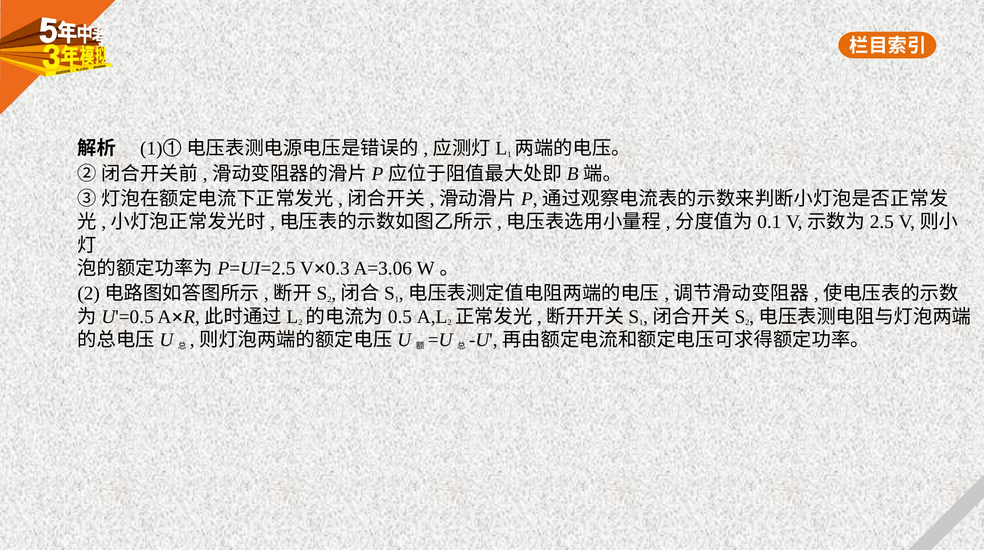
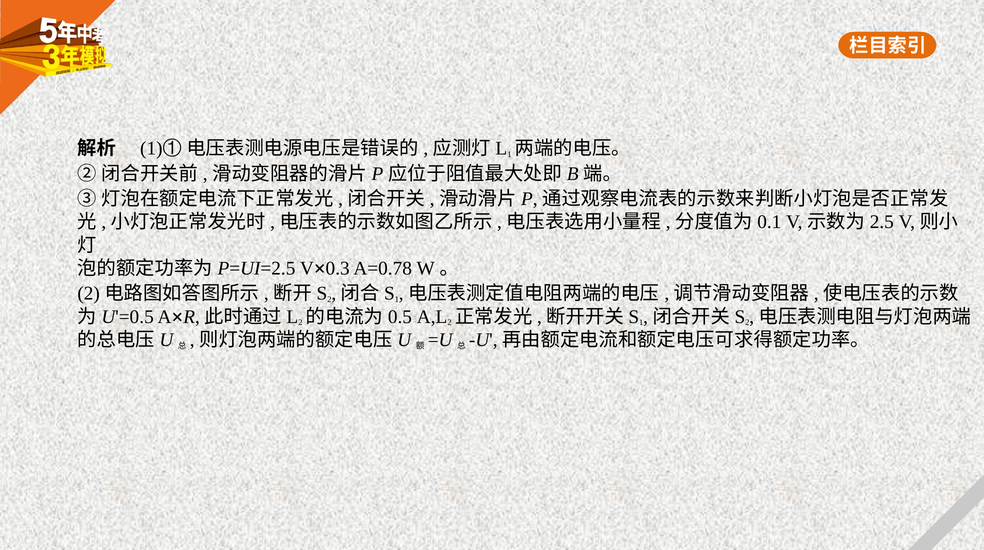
A=3.06: A=3.06 -> A=0.78
